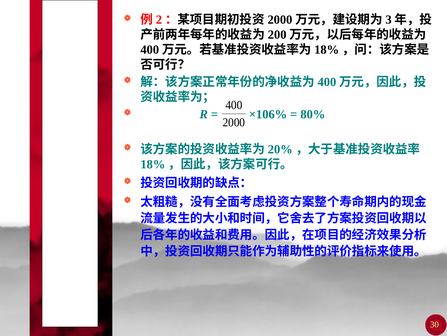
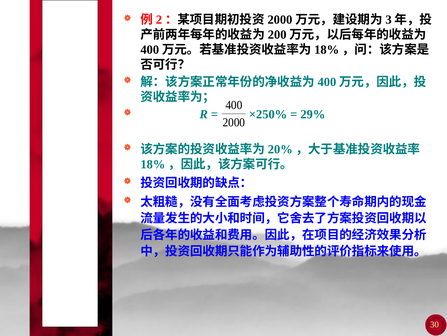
×106%: ×106% -> ×250%
80%: 80% -> 29%
